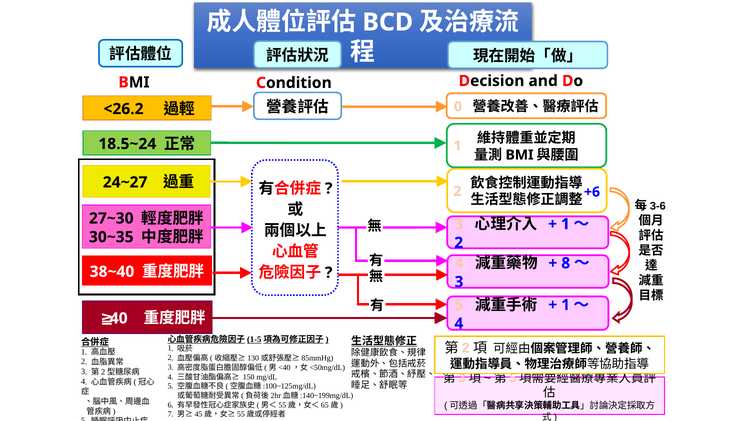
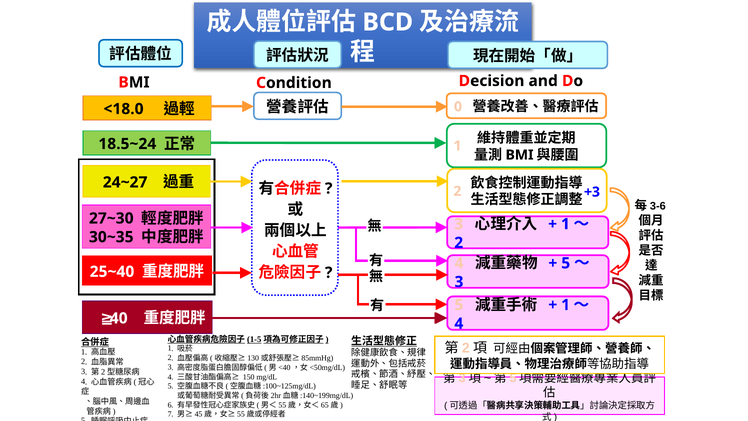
<26.2: <26.2 -> <18.0
+6: +6 -> +3
8 at (566, 263): 8 -> 5
38~40: 38~40 -> 25~40
